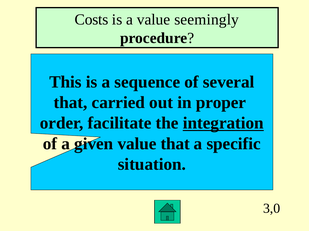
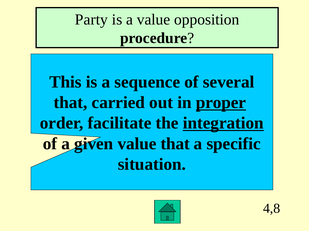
Costs: Costs -> Party
seemingly: seemingly -> opposition
proper underline: none -> present
3,0: 3,0 -> 4,8
